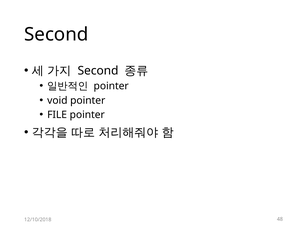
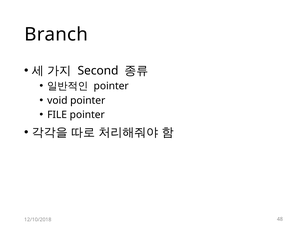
Second at (56, 34): Second -> Branch
